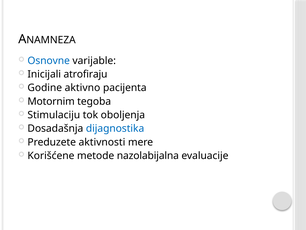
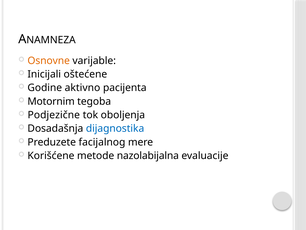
Osnovne colour: blue -> orange
atrofiraju: atrofiraju -> oštećene
Stimulaciju: Stimulaciju -> Podjezične
aktivnosti: aktivnosti -> facijalnog
